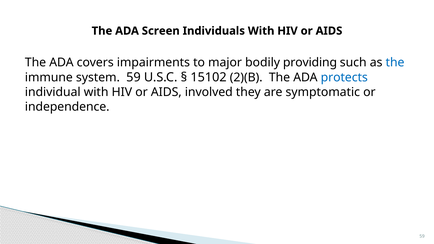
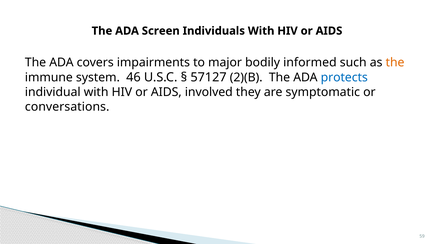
providing: providing -> informed
the at (395, 63) colour: blue -> orange
system 59: 59 -> 46
15102: 15102 -> 57127
independence: independence -> conversations
